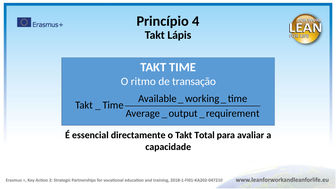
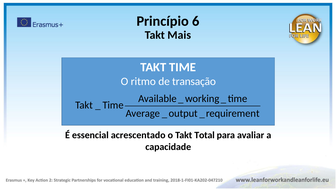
4: 4 -> 6
Lápis: Lápis -> Mais
directamente: directamente -> acrescentado
